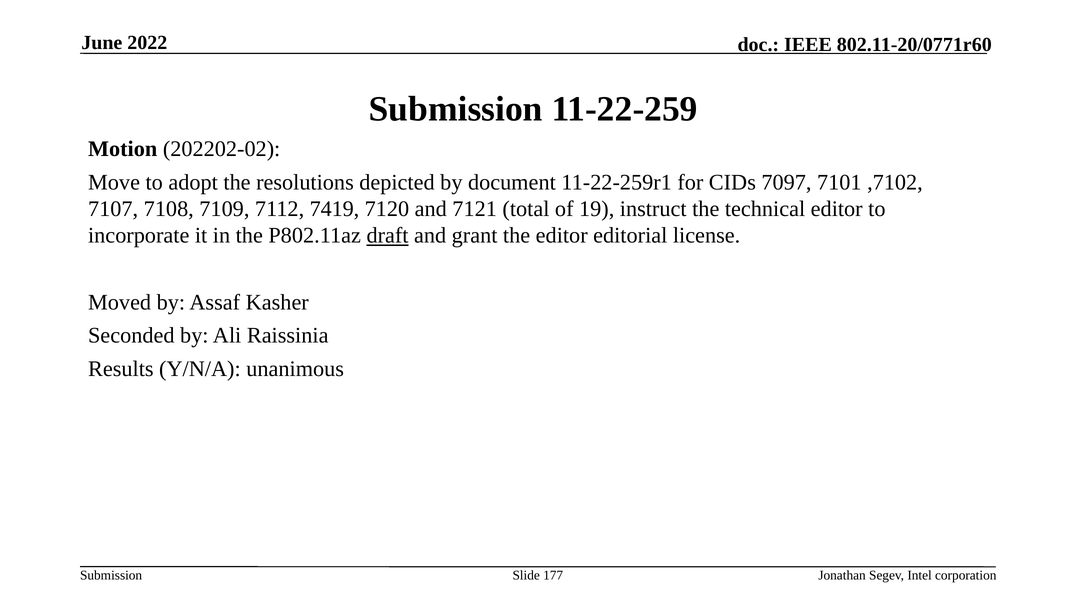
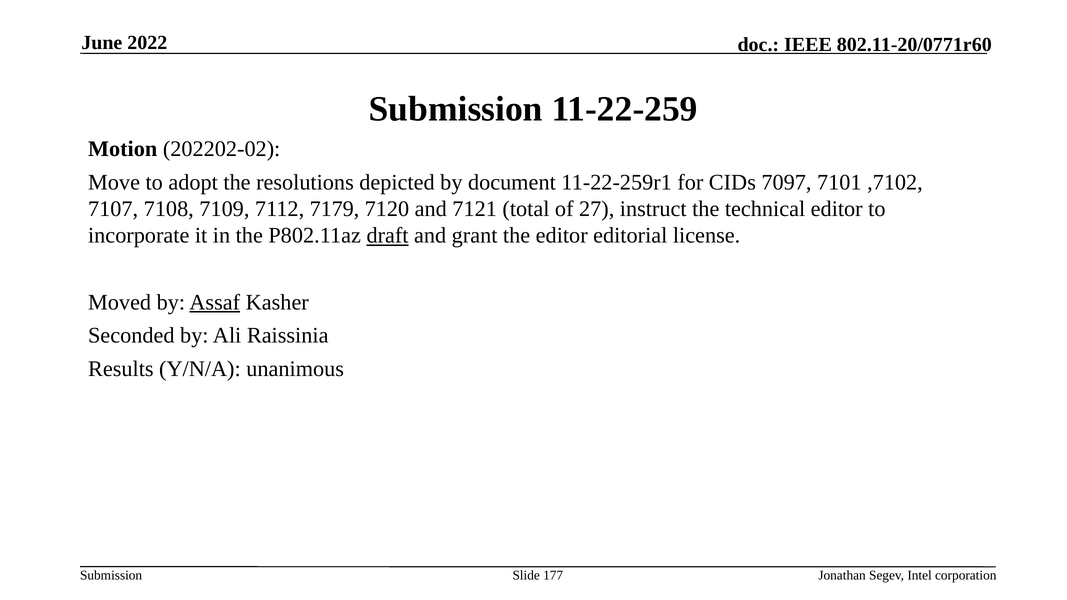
7419: 7419 -> 7179
19: 19 -> 27
Assaf underline: none -> present
